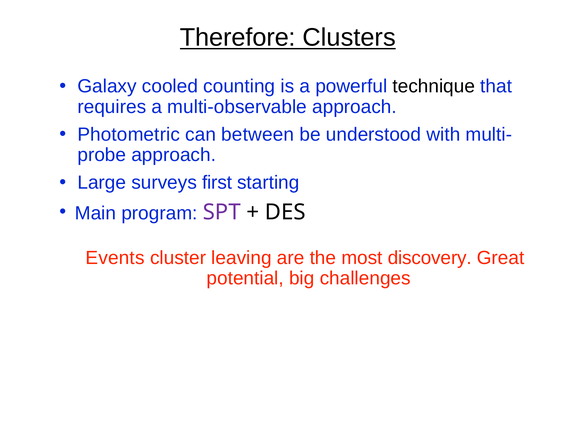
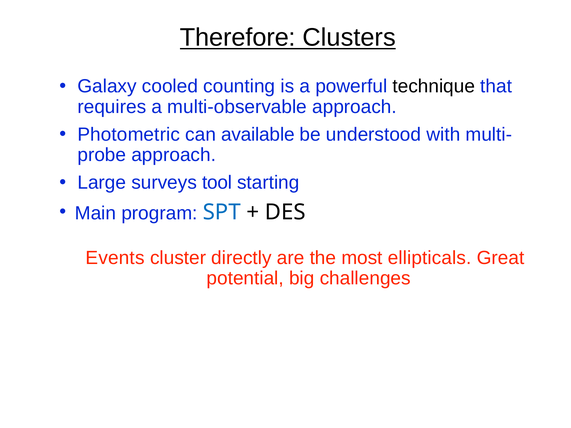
between: between -> available
first: first -> tool
SPT colour: purple -> blue
leaving: leaving -> directly
discovery: discovery -> ellipticals
